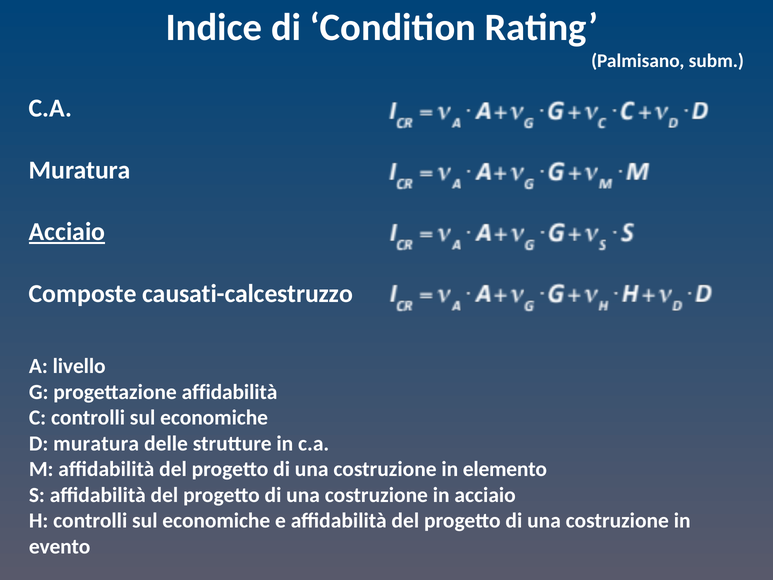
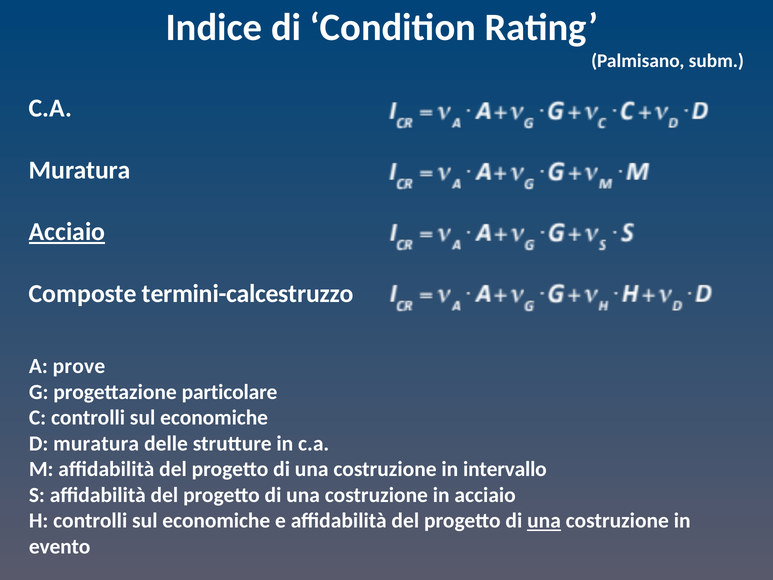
causati-calcestruzzo: causati-calcestruzzo -> termini-calcestruzzo
livello: livello -> prove
progettazione affidabilità: affidabilità -> particolare
elemento: elemento -> intervallo
una at (544, 521) underline: none -> present
